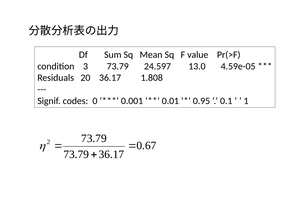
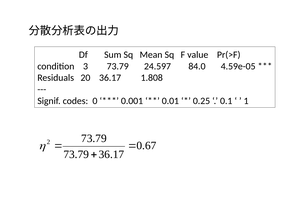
13.0: 13.0 -> 84.0
0.95: 0.95 -> 0.25
